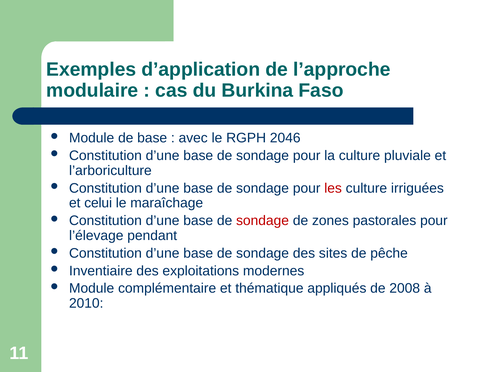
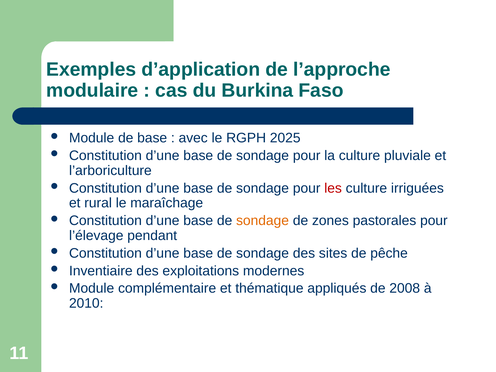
2046: 2046 -> 2025
celui: celui -> rural
sondage at (263, 221) colour: red -> orange
